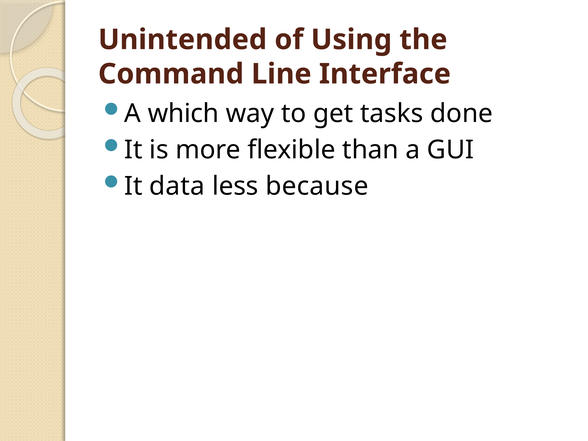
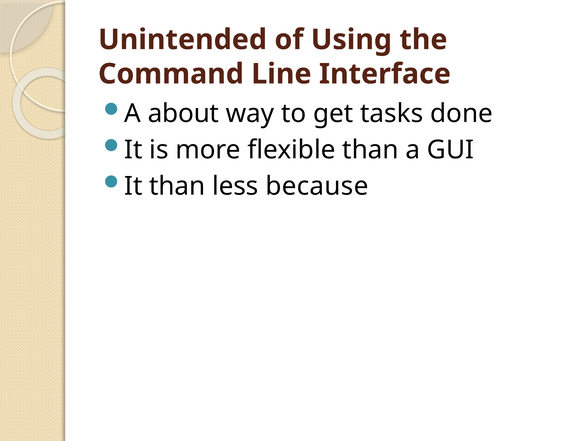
which: which -> about
It data: data -> than
